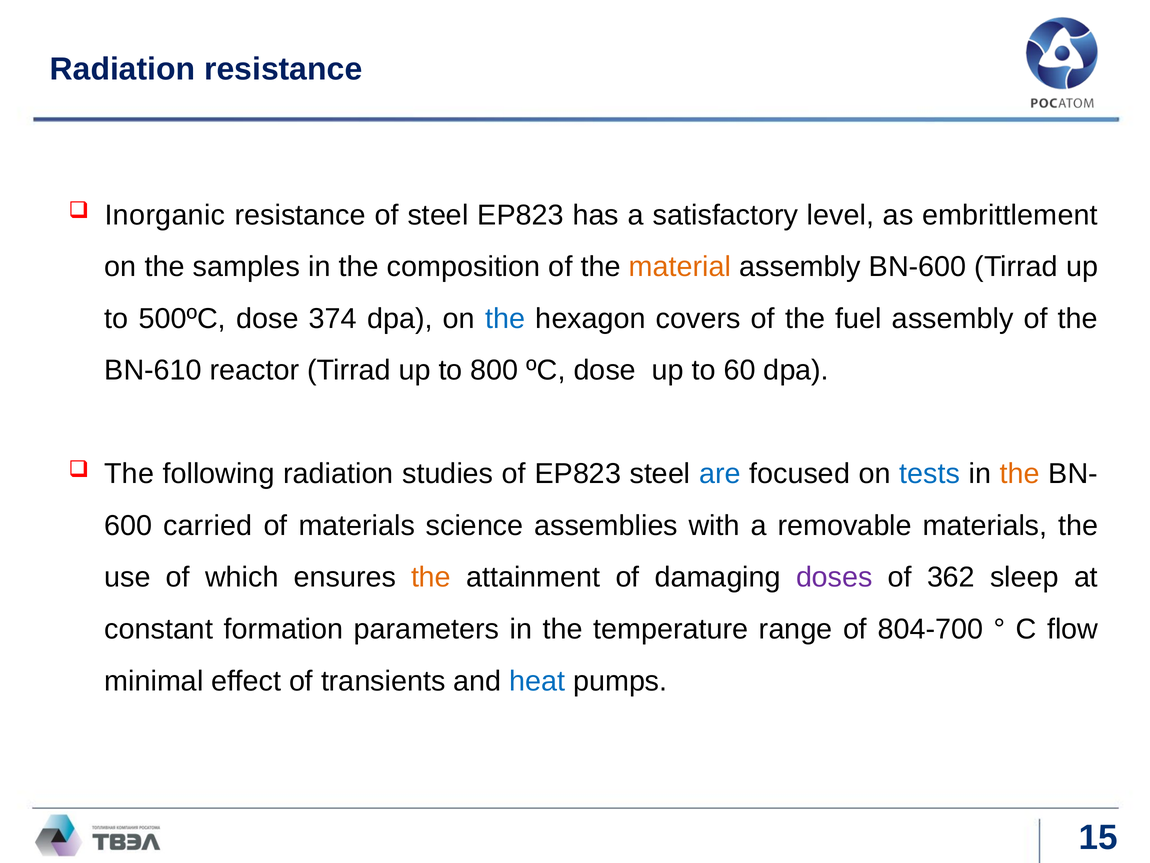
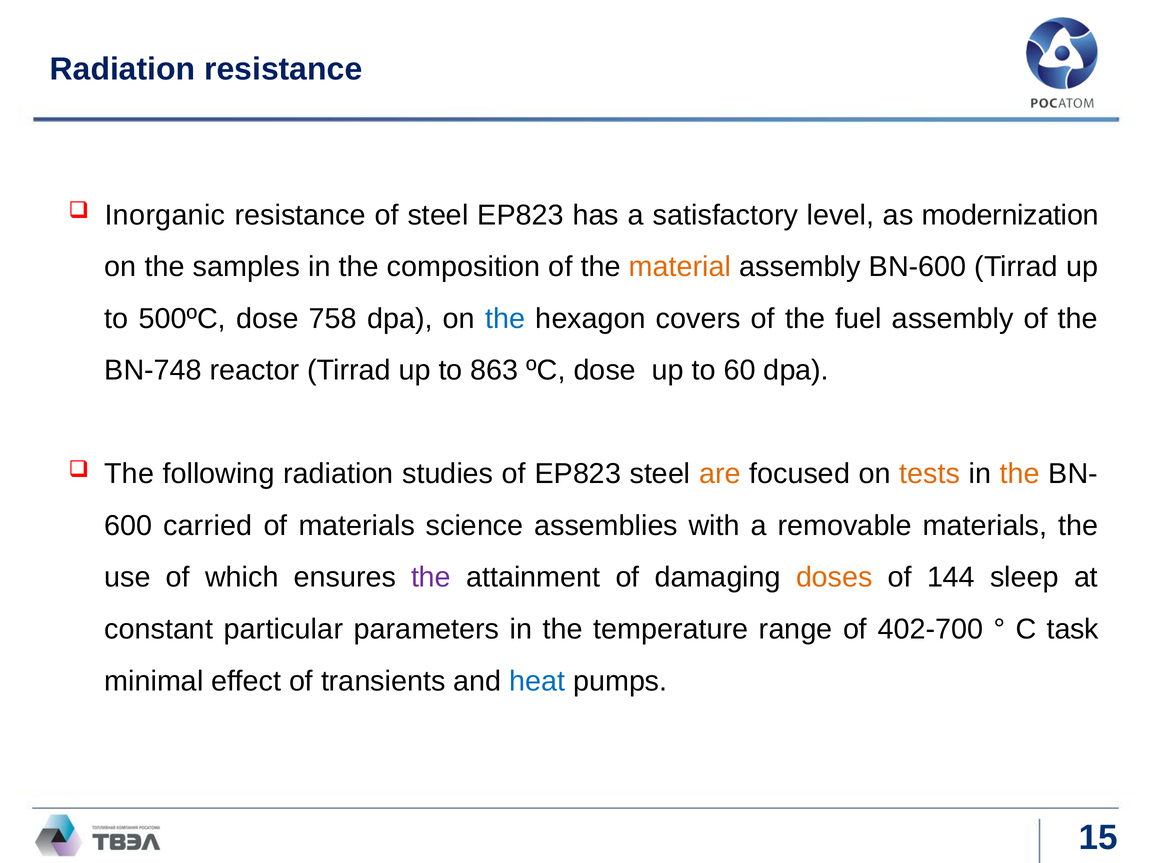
embrittlement: embrittlement -> modernization
374: 374 -> 758
BN-610: BN-610 -> BN-748
800: 800 -> 863
are colour: blue -> orange
tests colour: blue -> orange
the at (431, 577) colour: orange -> purple
doses colour: purple -> orange
362: 362 -> 144
formation: formation -> particular
804-700: 804-700 -> 402-700
flow: flow -> task
